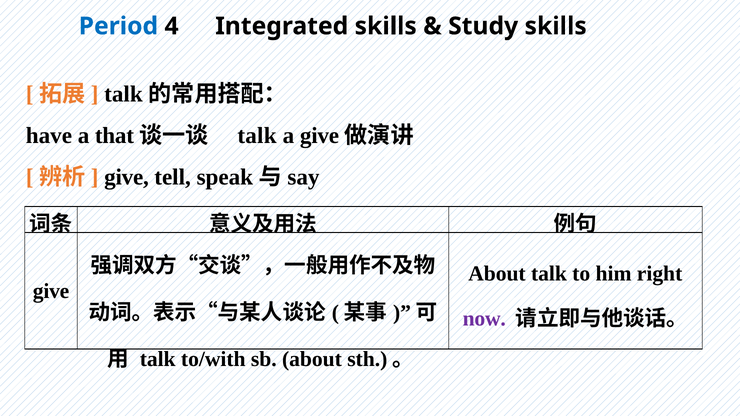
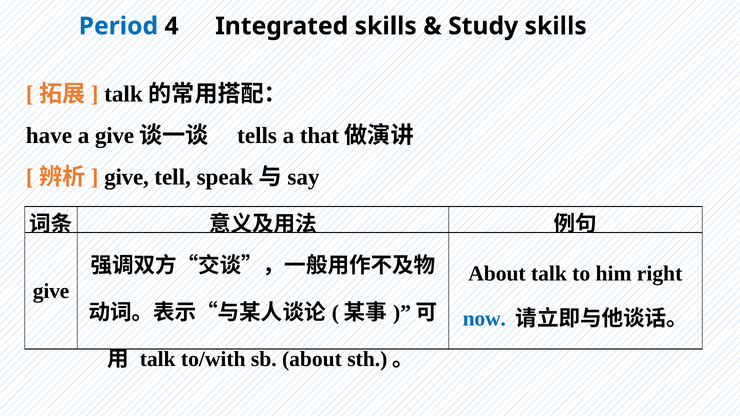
a that: that -> give
talk at (257, 136): talk -> tells
a give: give -> that
now colour: purple -> blue
